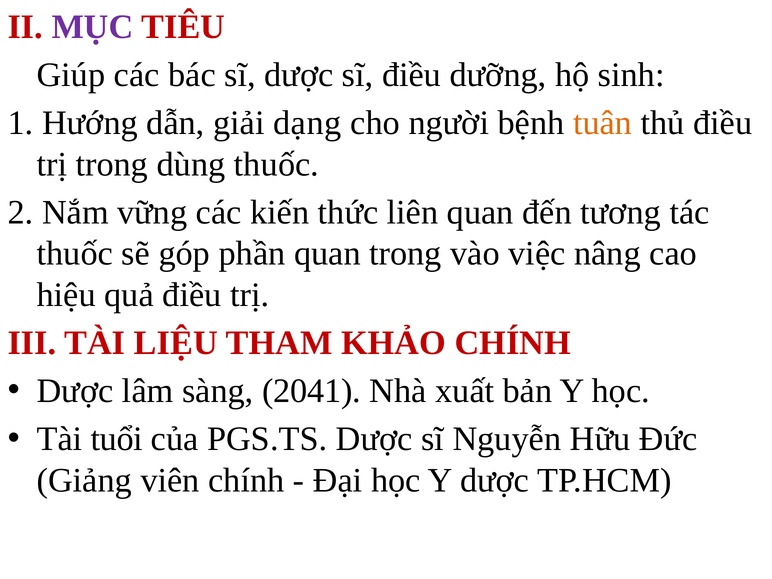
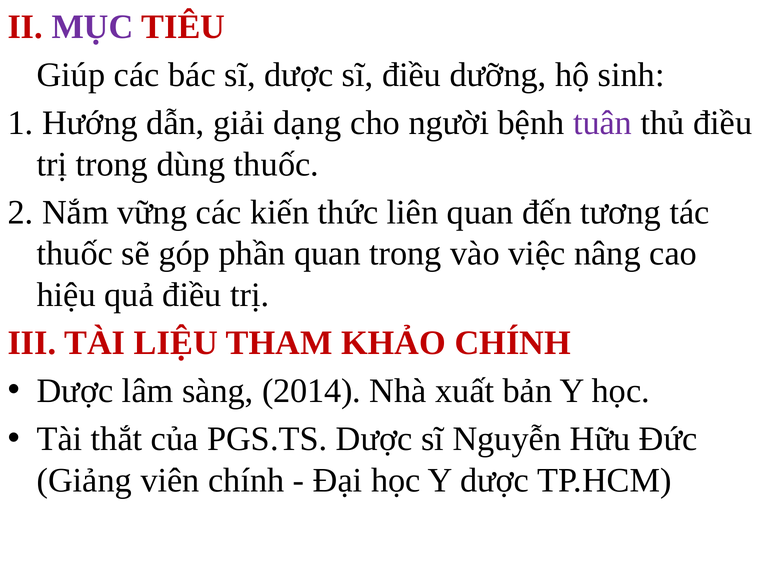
tuân colour: orange -> purple
2041: 2041 -> 2014
tuổi: tuổi -> thắt
